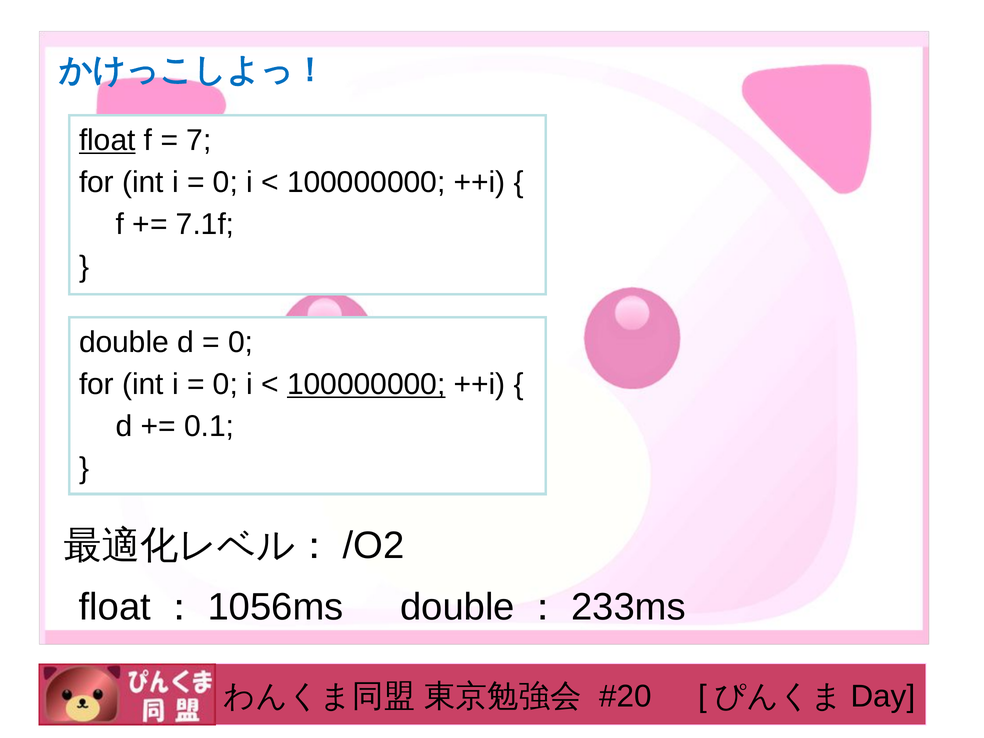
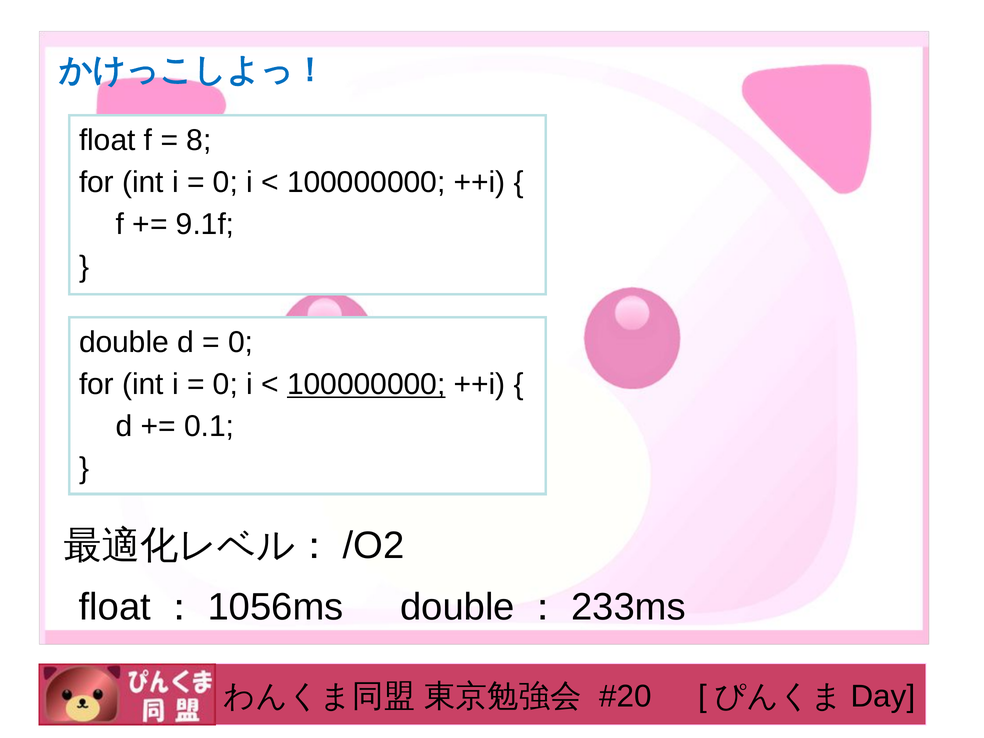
float at (107, 140) underline: present -> none
7: 7 -> 8
7.1f: 7.1f -> 9.1f
